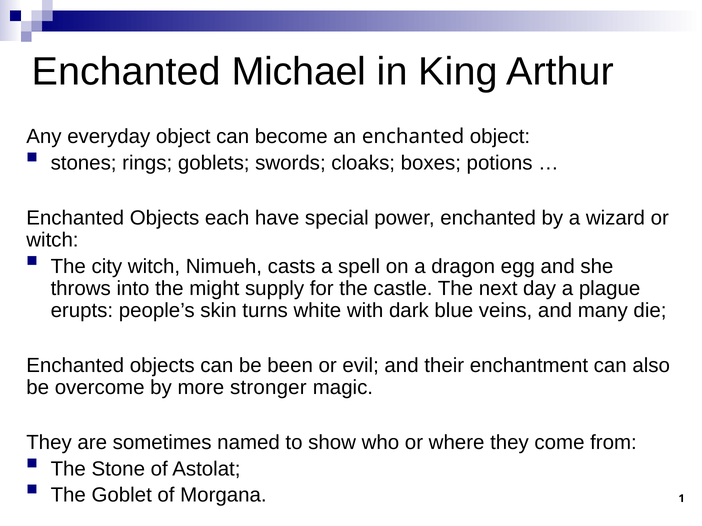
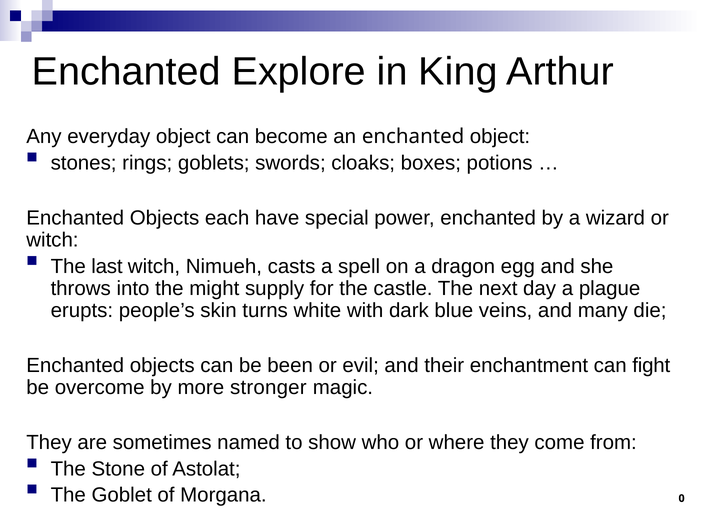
Michael: Michael -> Explore
city: city -> last
also: also -> fight
1: 1 -> 0
